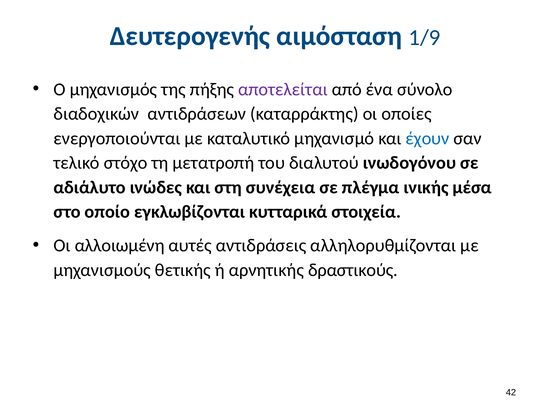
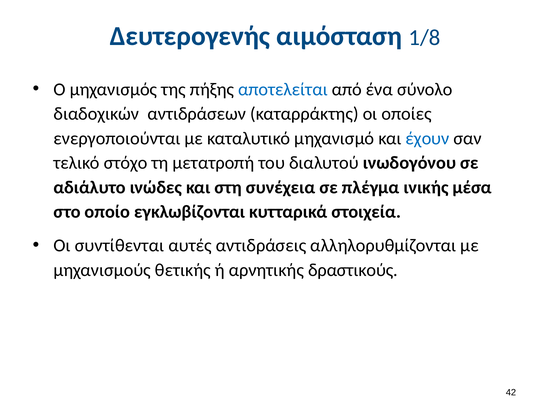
1/9: 1/9 -> 1/8
αποτελείται colour: purple -> blue
αλλοιωμένη: αλλοιωμένη -> συντίθενται
